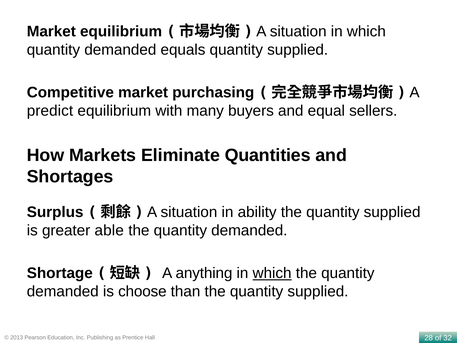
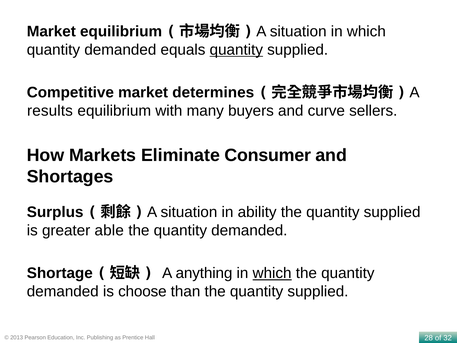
quantity at (236, 50) underline: none -> present
purchasing: purchasing -> determines
predict: predict -> results
equal: equal -> curve
Quantities: Quantities -> Consumer
